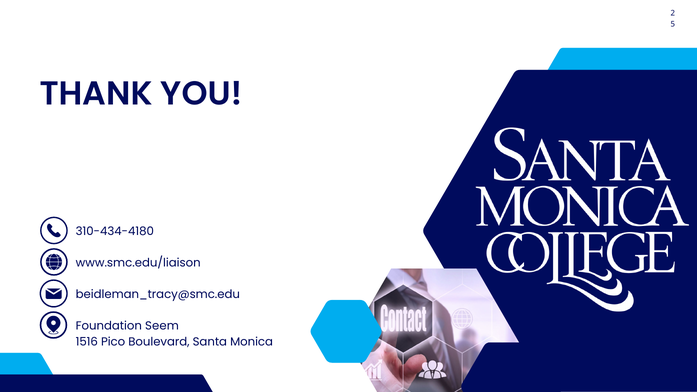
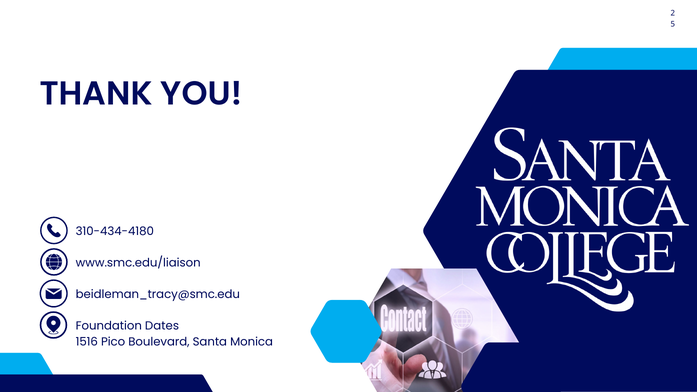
Seem: Seem -> Dates
